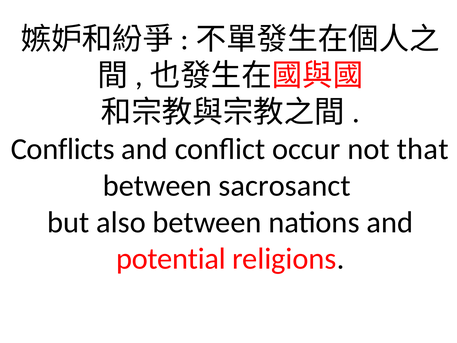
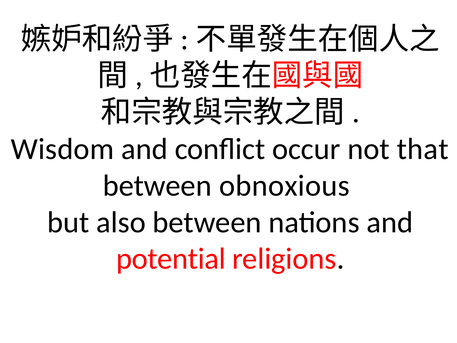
Conflicts: Conflicts -> Wisdom
sacrosanct: sacrosanct -> obnoxious
